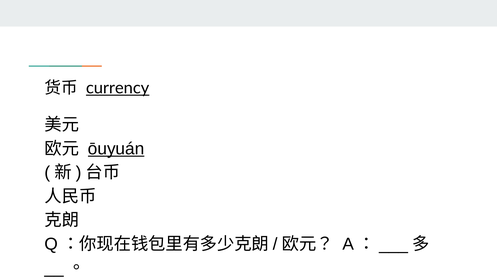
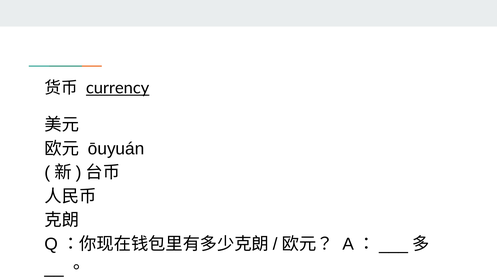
ōuyuán underline: present -> none
